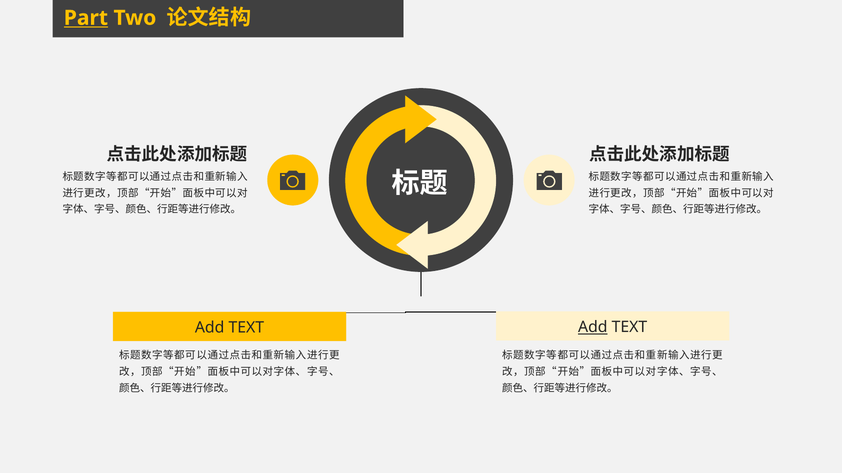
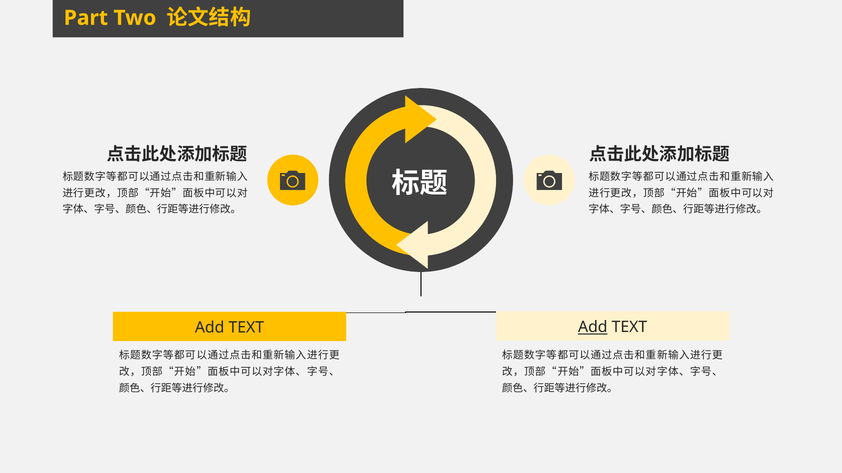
Part underline: present -> none
